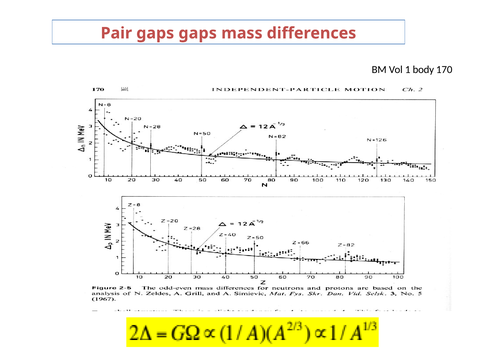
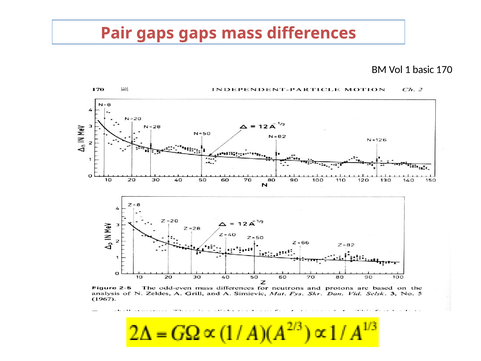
body: body -> basic
